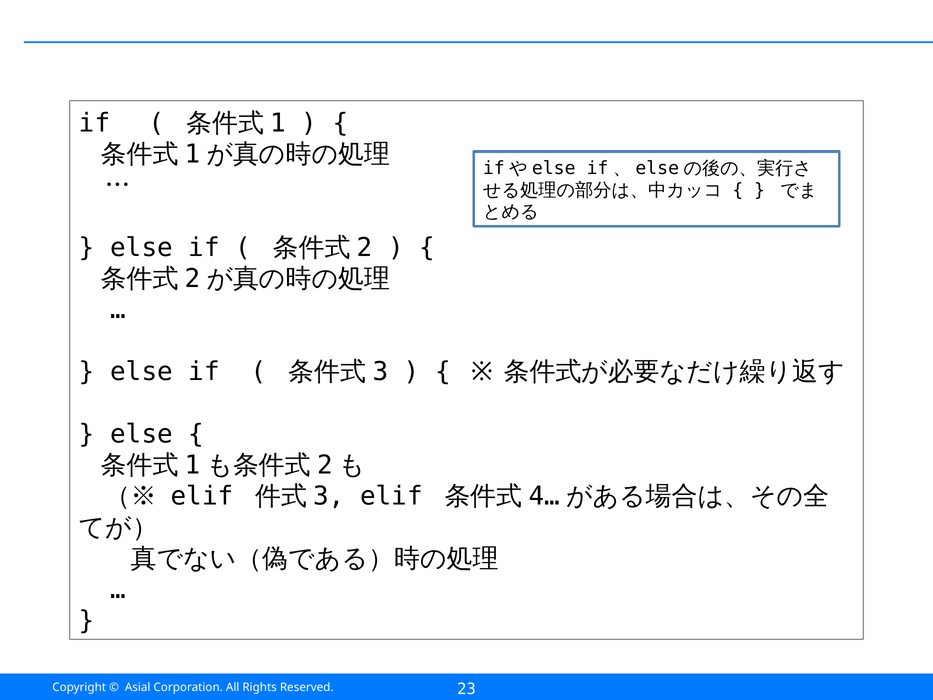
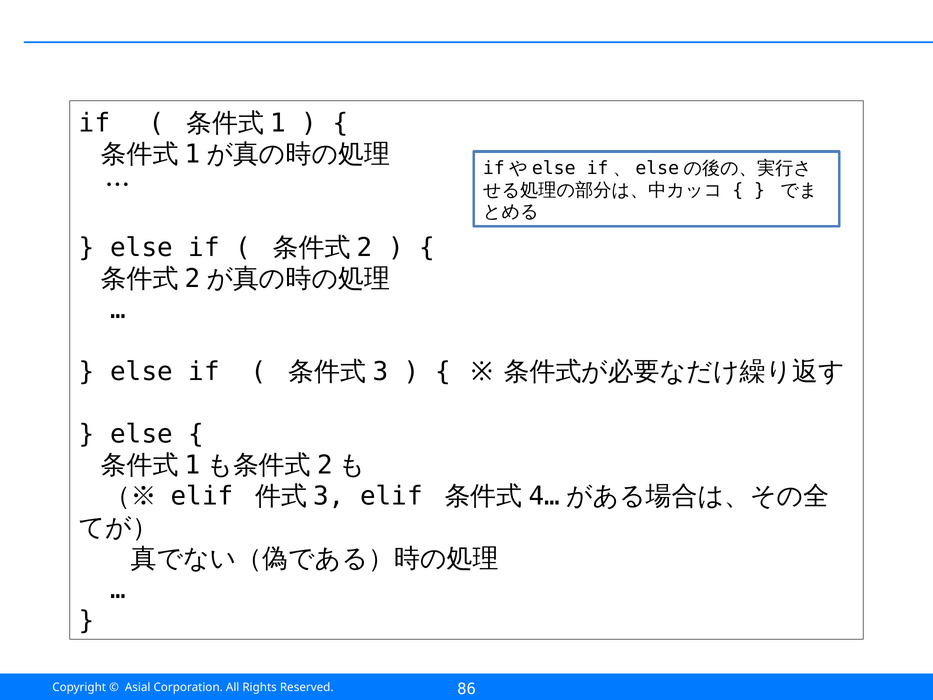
23: 23 -> 86
